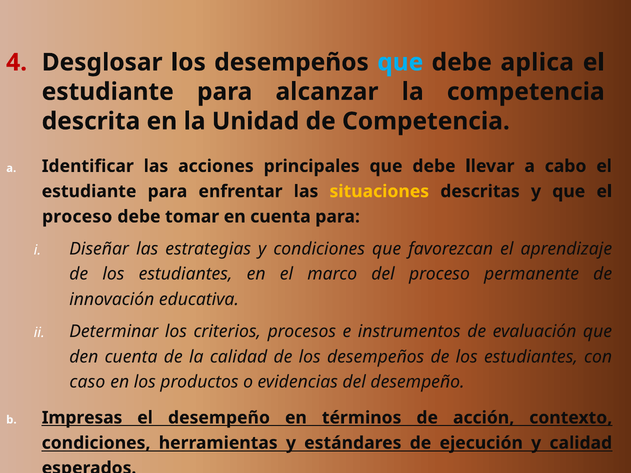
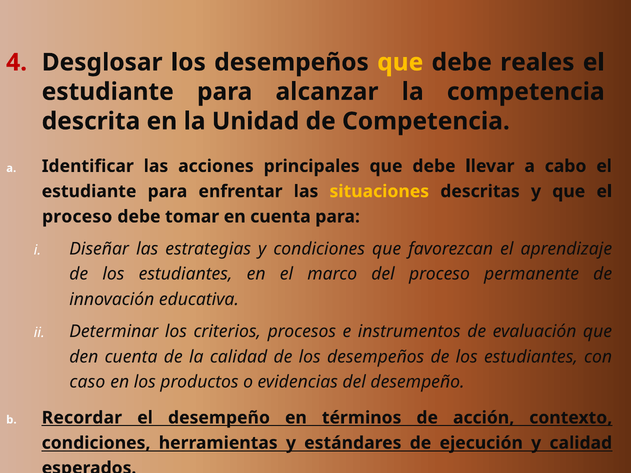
que at (400, 62) colour: light blue -> yellow
aplica: aplica -> reales
Impresas: Impresas -> Recordar
